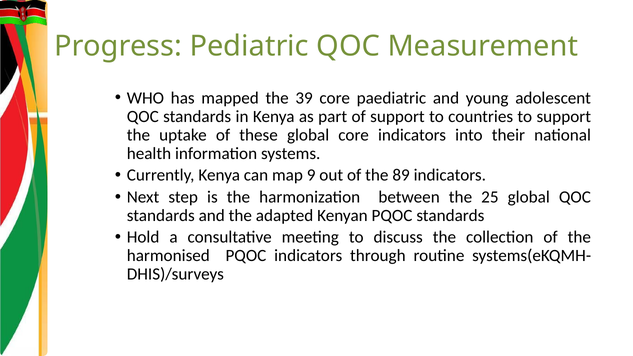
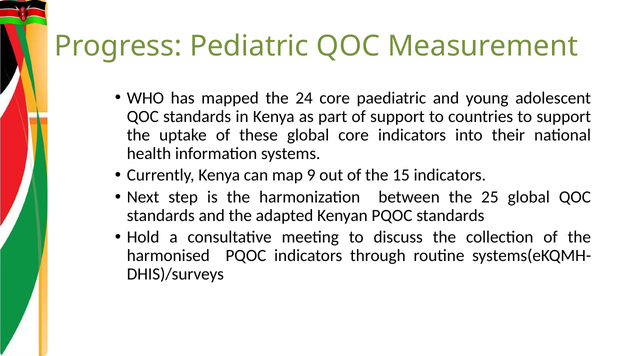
39: 39 -> 24
89: 89 -> 15
